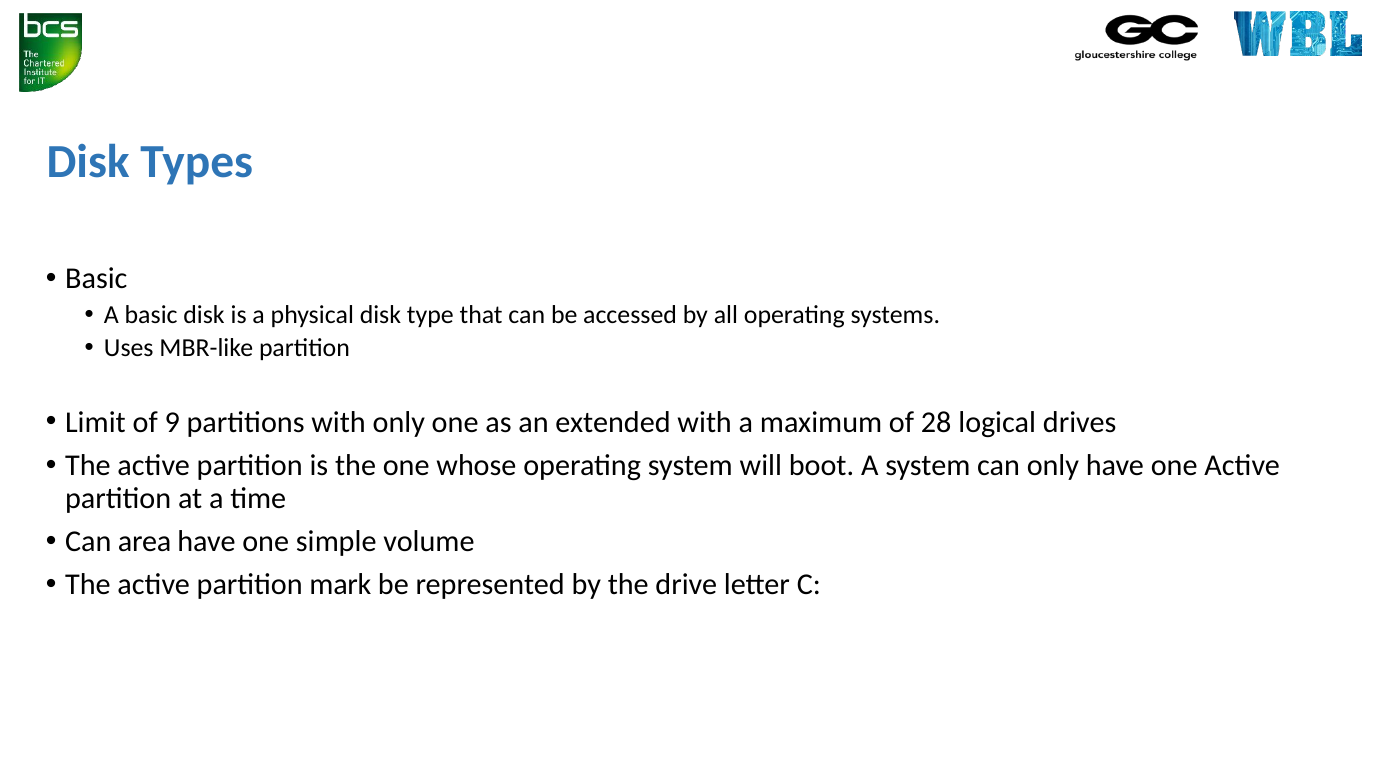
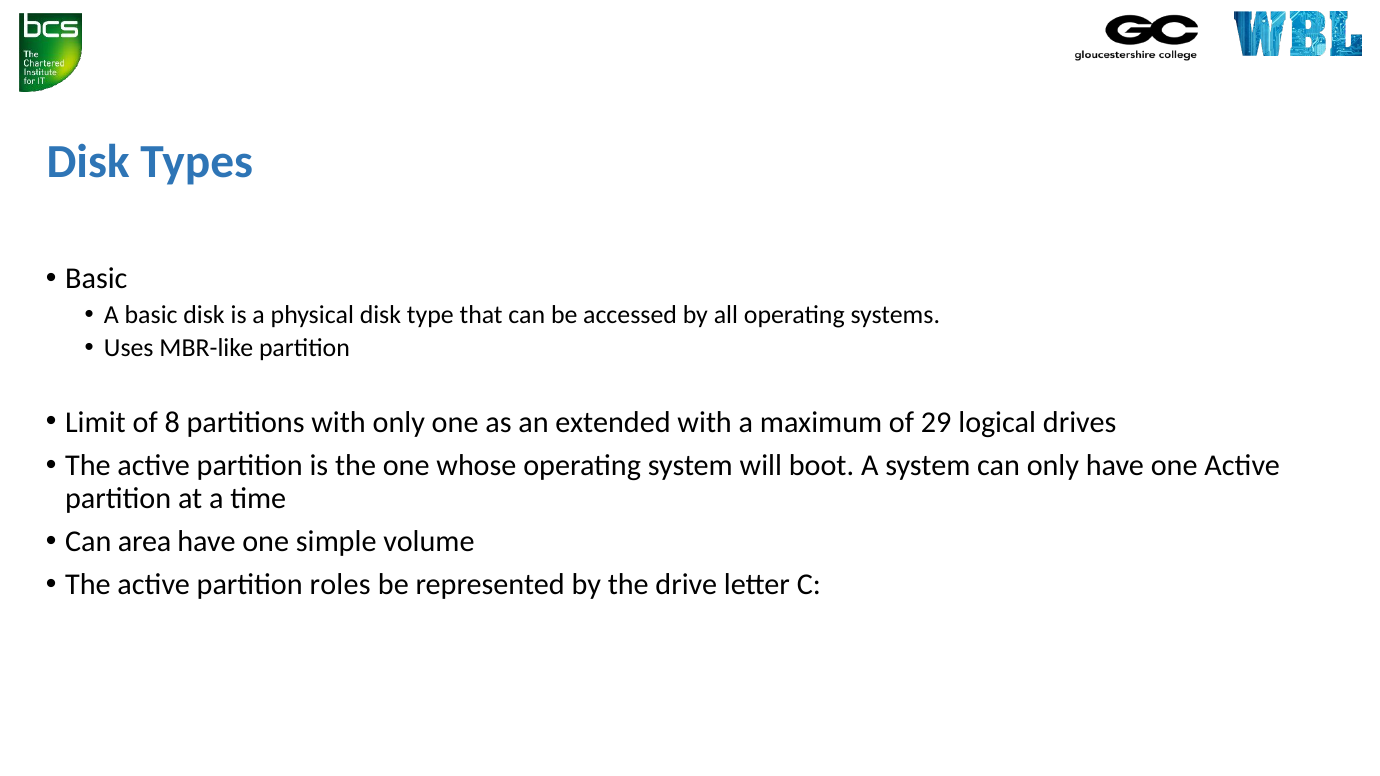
9: 9 -> 8
28: 28 -> 29
mark: mark -> roles
